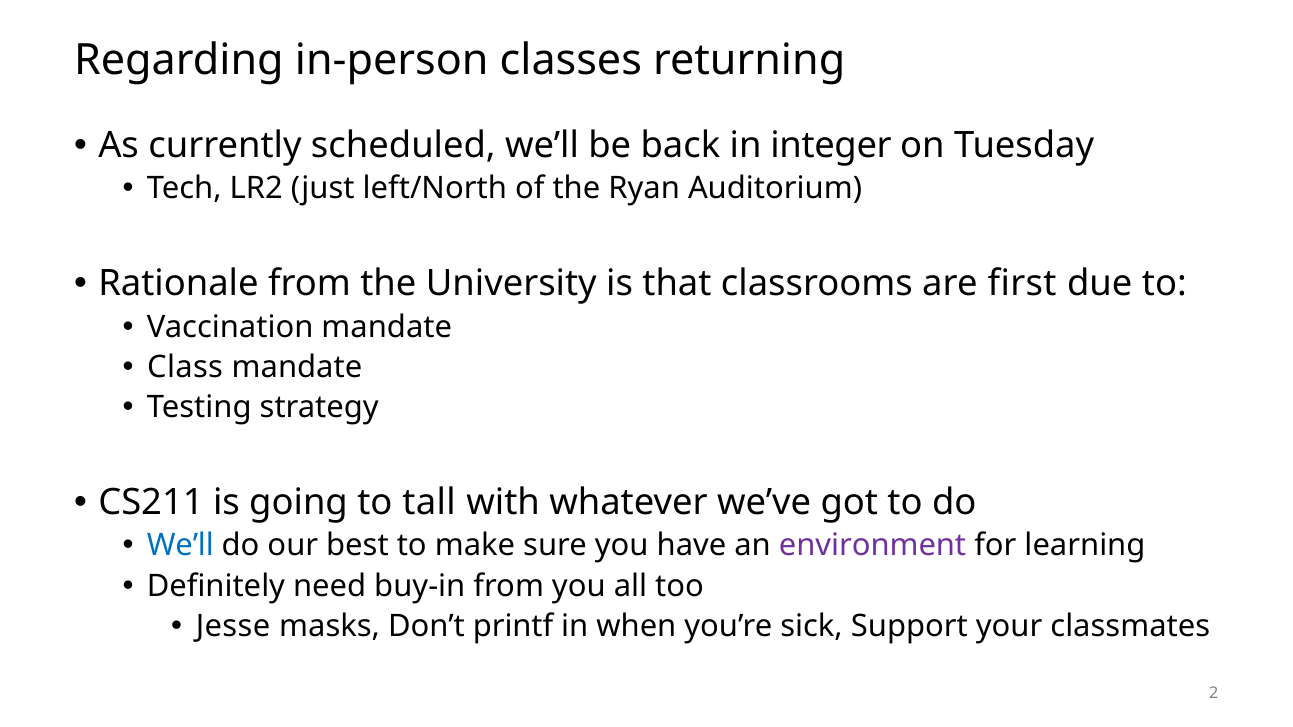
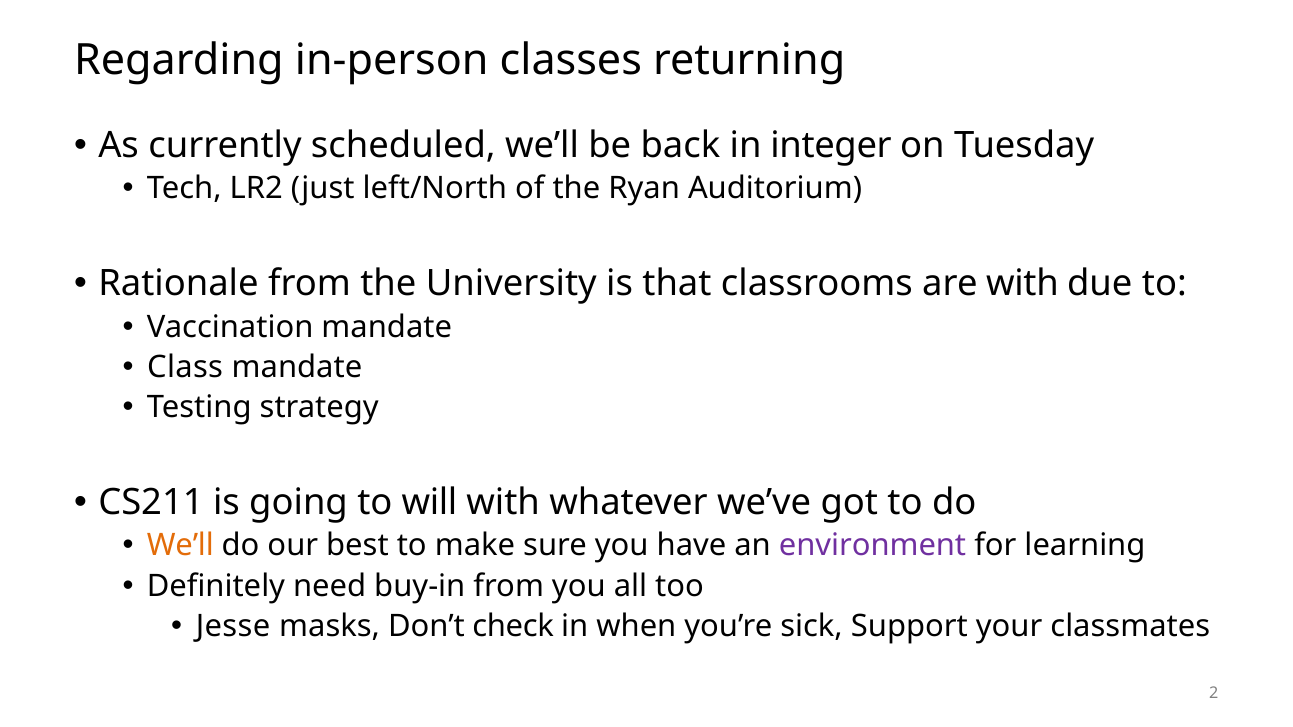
are first: first -> with
tall: tall -> will
We’ll at (180, 546) colour: blue -> orange
printf: printf -> check
